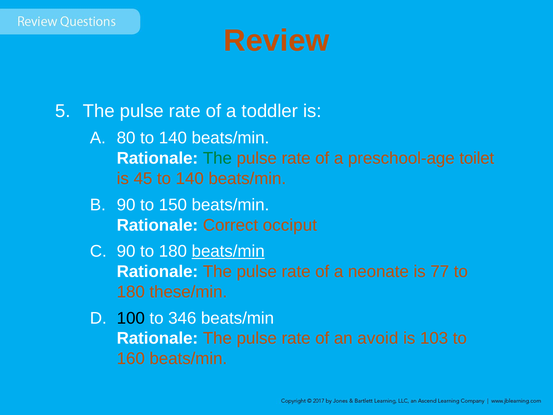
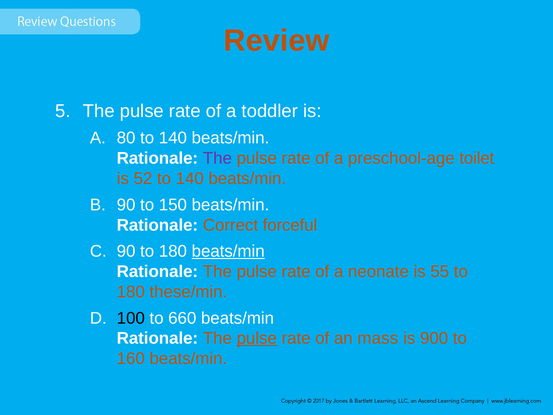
The at (217, 158) colour: green -> purple
45: 45 -> 52
occiput: occiput -> forceful
77: 77 -> 55
346: 346 -> 660
pulse at (257, 338) underline: none -> present
avoid: avoid -> mass
103: 103 -> 900
